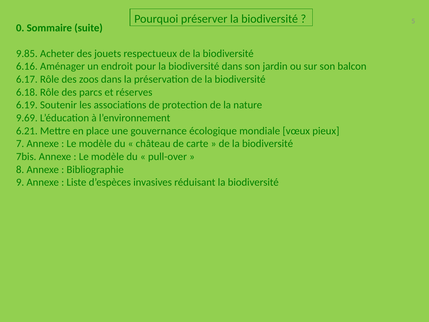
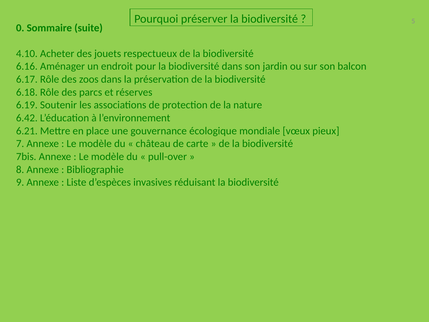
9.85: 9.85 -> 4.10
9.69: 9.69 -> 6.42
